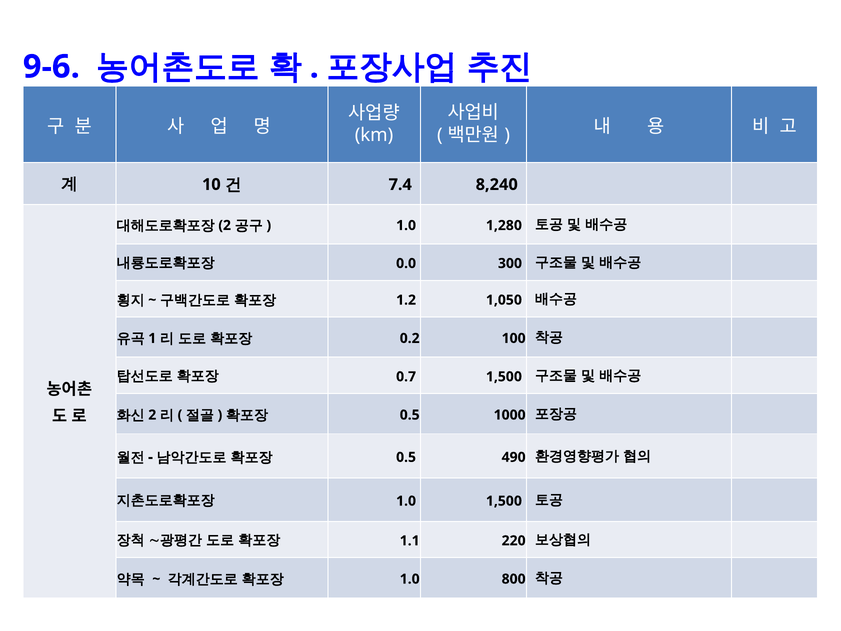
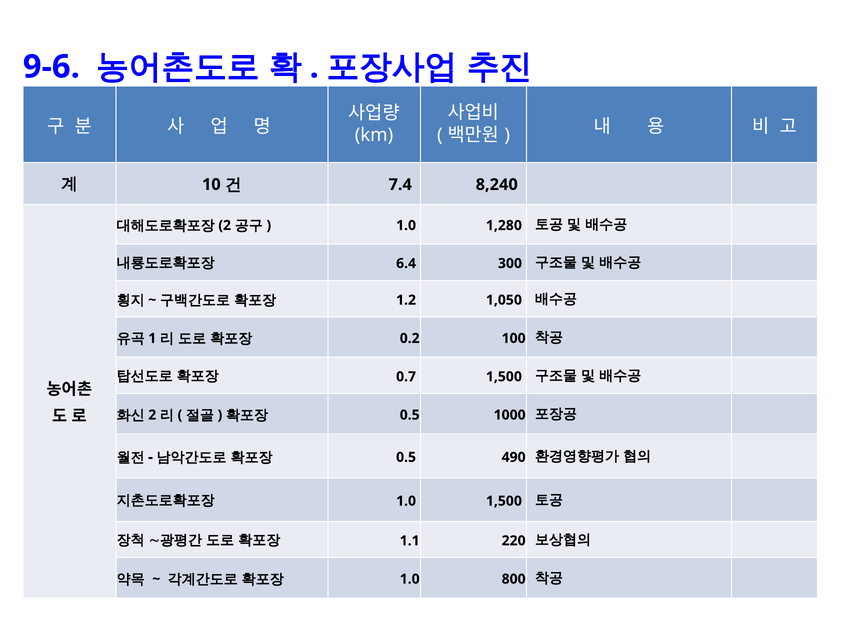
0.0: 0.0 -> 6.4
